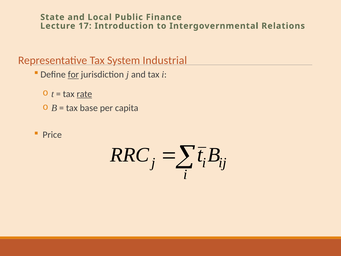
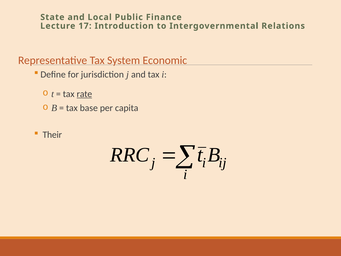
Industrial: Industrial -> Economic
for underline: present -> none
Price: Price -> Their
